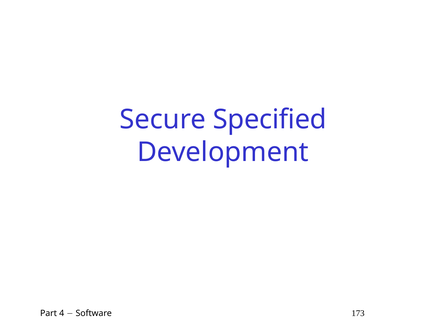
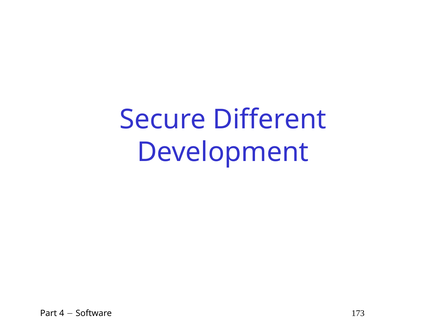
Specified: Specified -> Different
